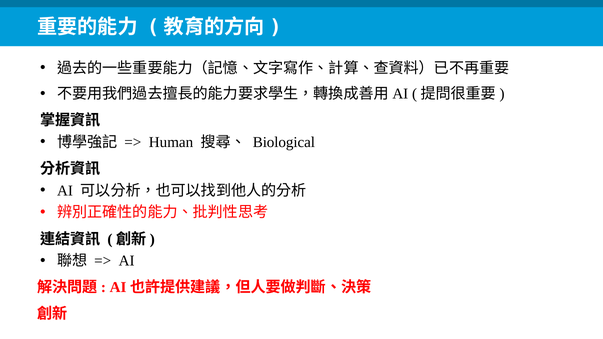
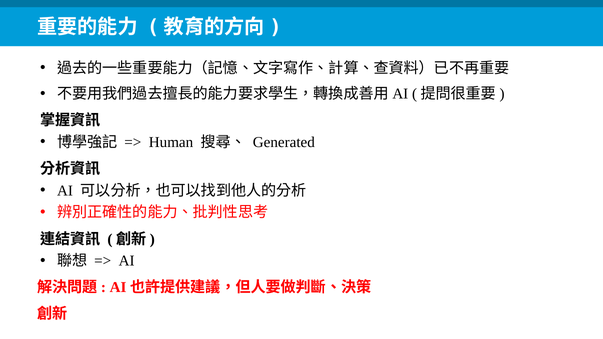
Biological: Biological -> Generated
